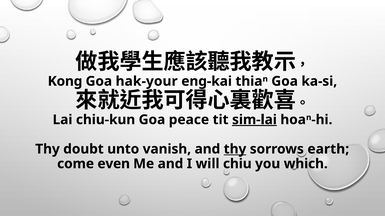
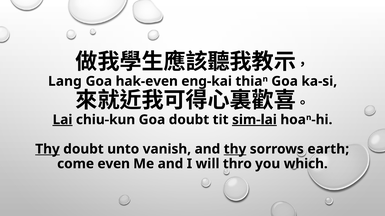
Kong: Kong -> Lang
hak-your: hak-your -> hak-even
Lai underline: none -> present
Goa peace: peace -> doubt
Thy at (48, 149) underline: none -> present
chiu: chiu -> thro
